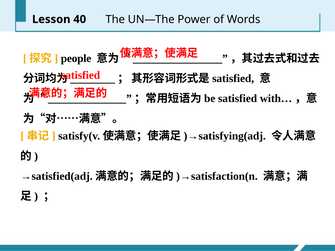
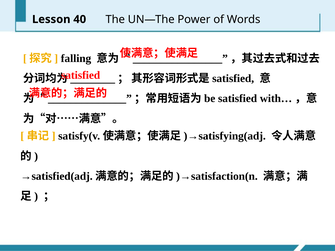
people: people -> falling
